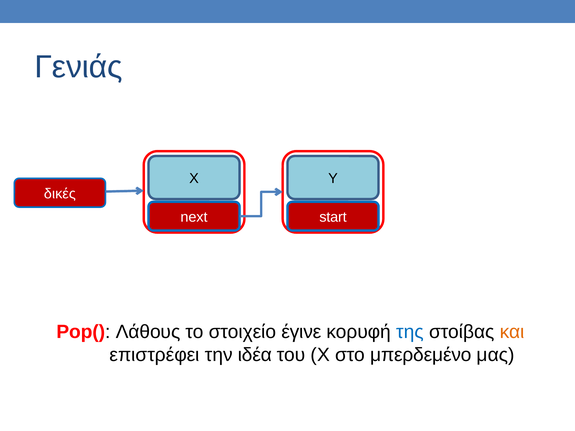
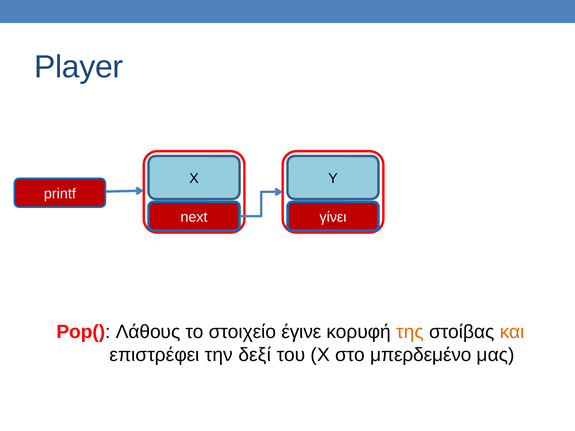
Γενιάς: Γενιάς -> Player
δικές: δικές -> printf
start: start -> γίνει
της colour: blue -> orange
ιδέα: ιδέα -> δεξί
